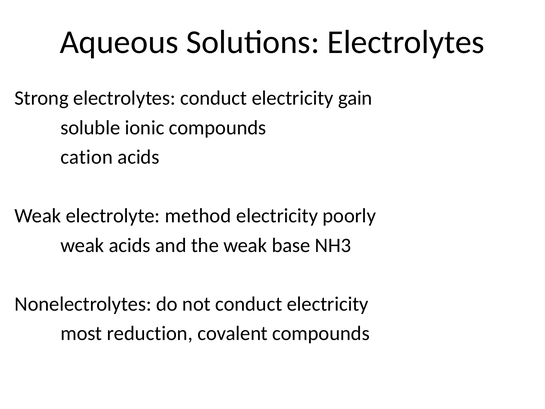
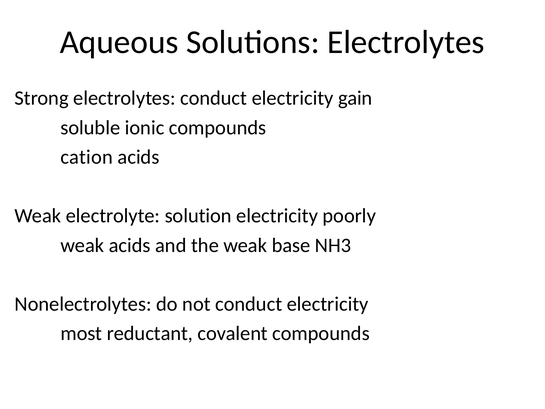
method: method -> solution
reduction: reduction -> reductant
